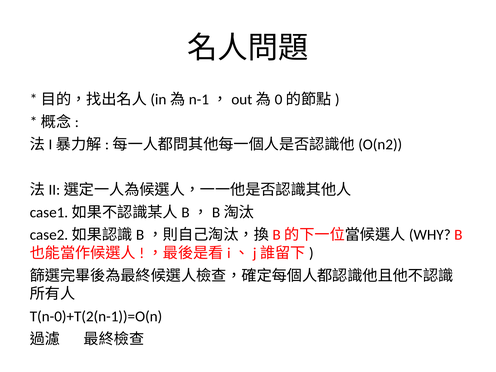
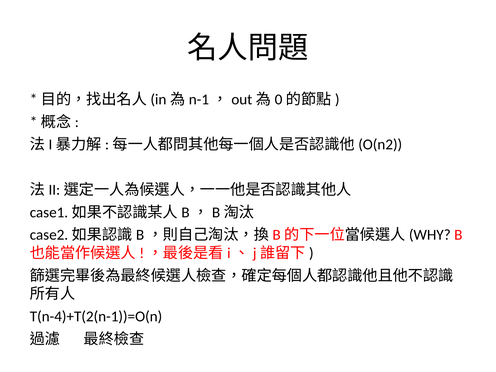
T(n-0)+T(2(n-1))=O(n: T(n-0)+T(2(n-1))=O(n -> T(n-4)+T(2(n-1))=O(n
